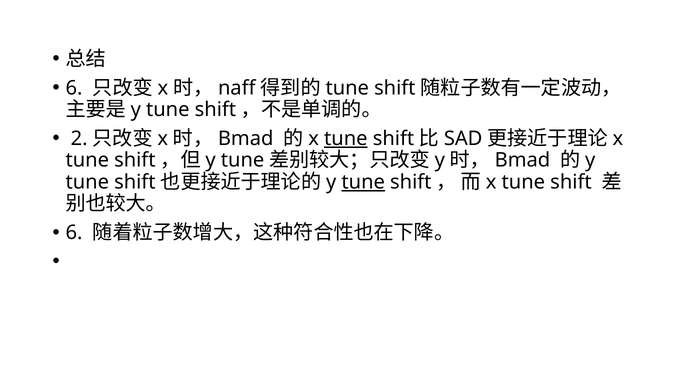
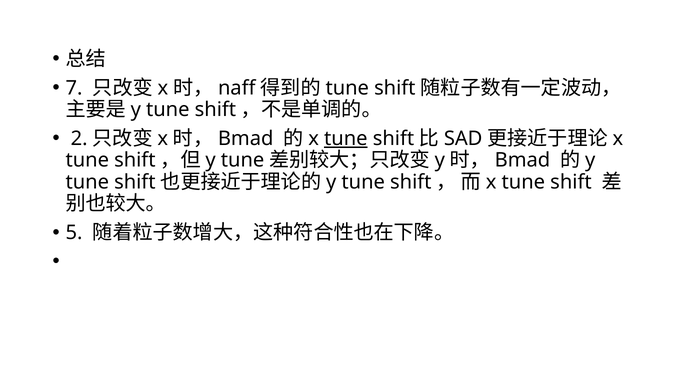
6 at (74, 88): 6 -> 7
tune at (363, 182) underline: present -> none
6 at (74, 233): 6 -> 5
